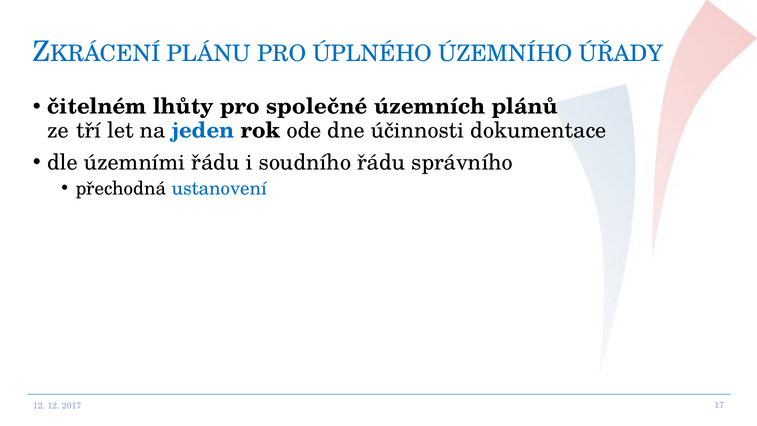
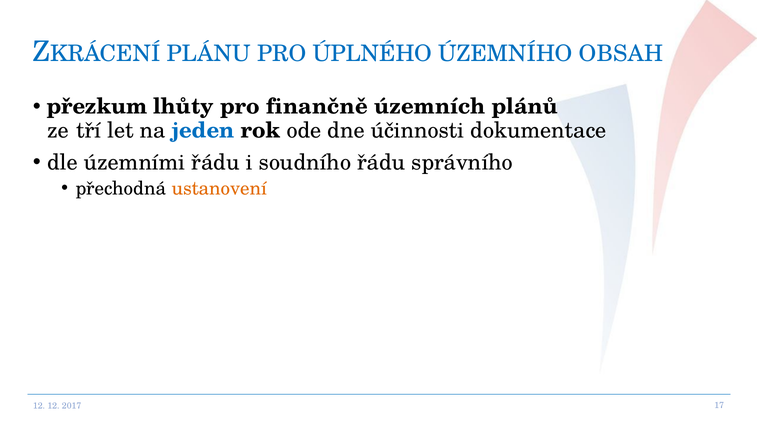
ÚŘADY: ÚŘADY -> OBSAH
čitelném: čitelném -> přezkum
společné: společné -> finančně
ustanovení colour: blue -> orange
